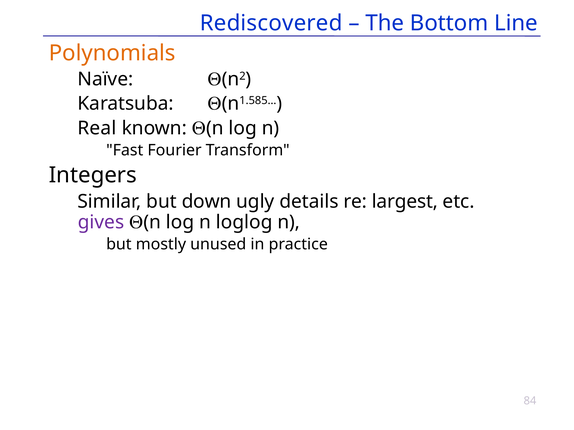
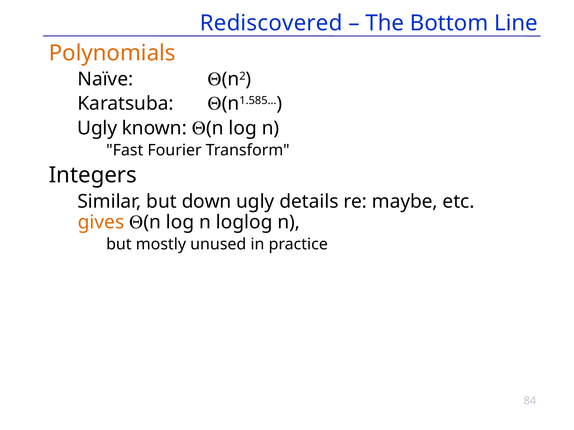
Real at (97, 128): Real -> Ugly
largest: largest -> maybe
gives colour: purple -> orange
